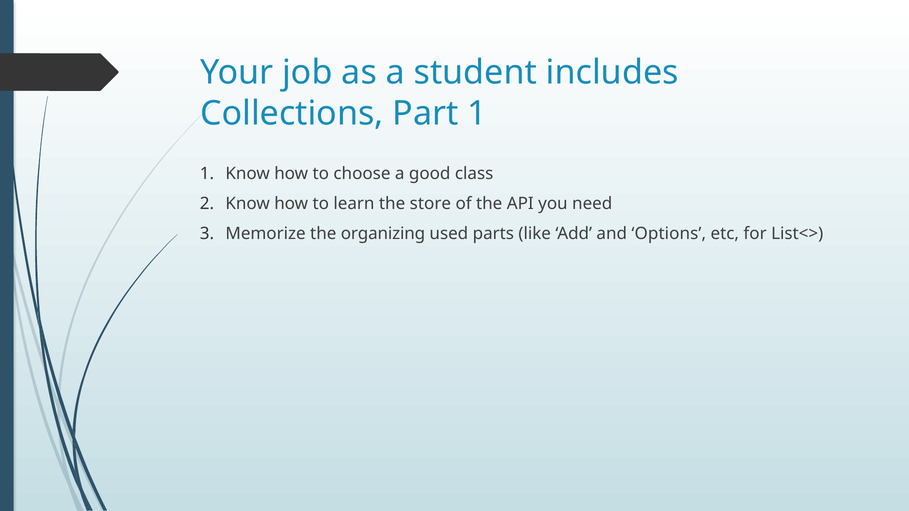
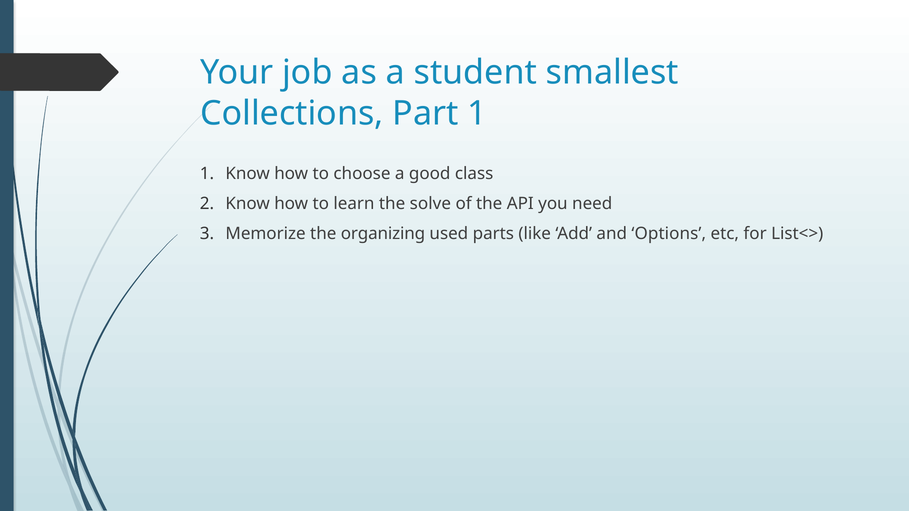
includes: includes -> smallest
store: store -> solve
